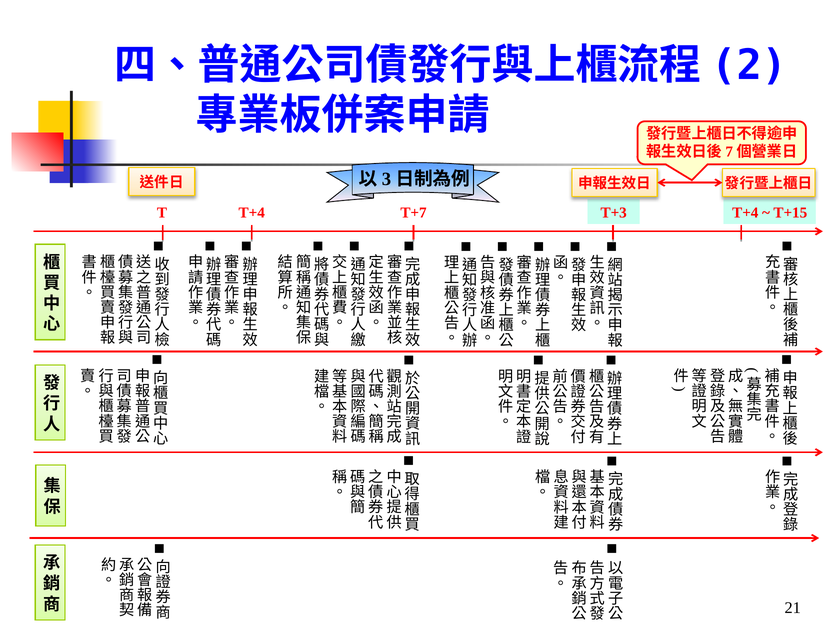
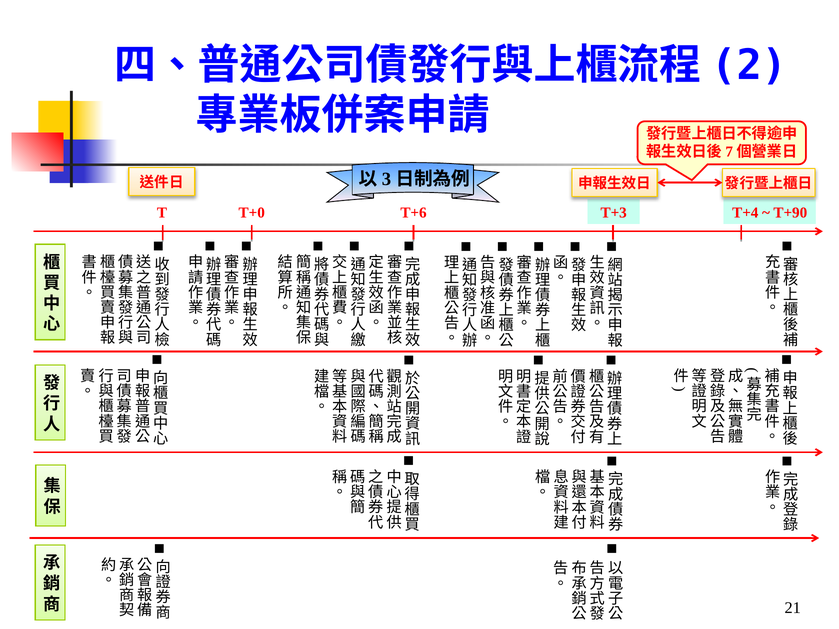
T T+4: T+4 -> T+0
T+7: T+7 -> T+6
T+15: T+15 -> T+90
